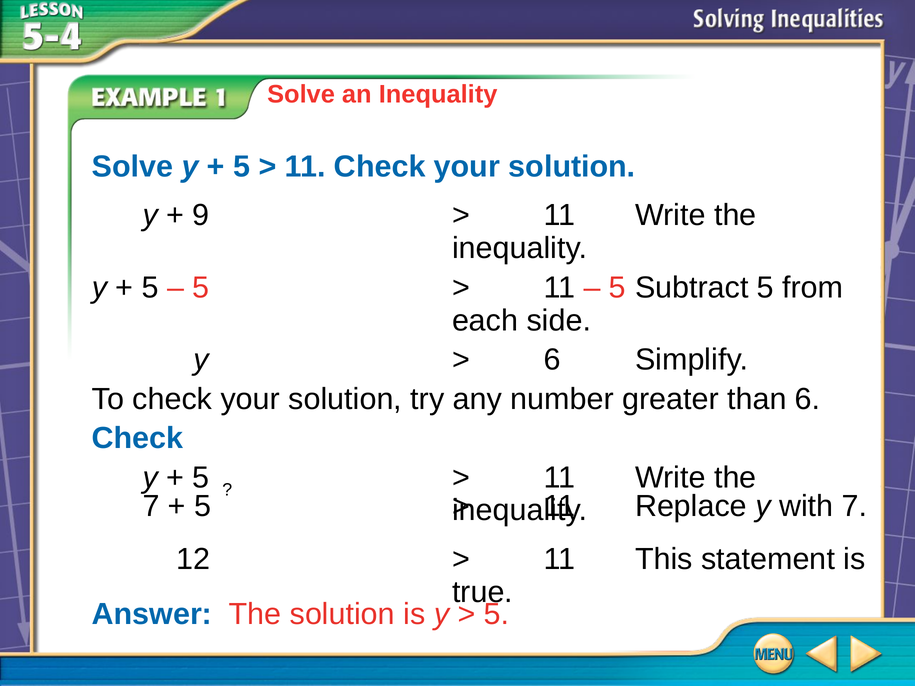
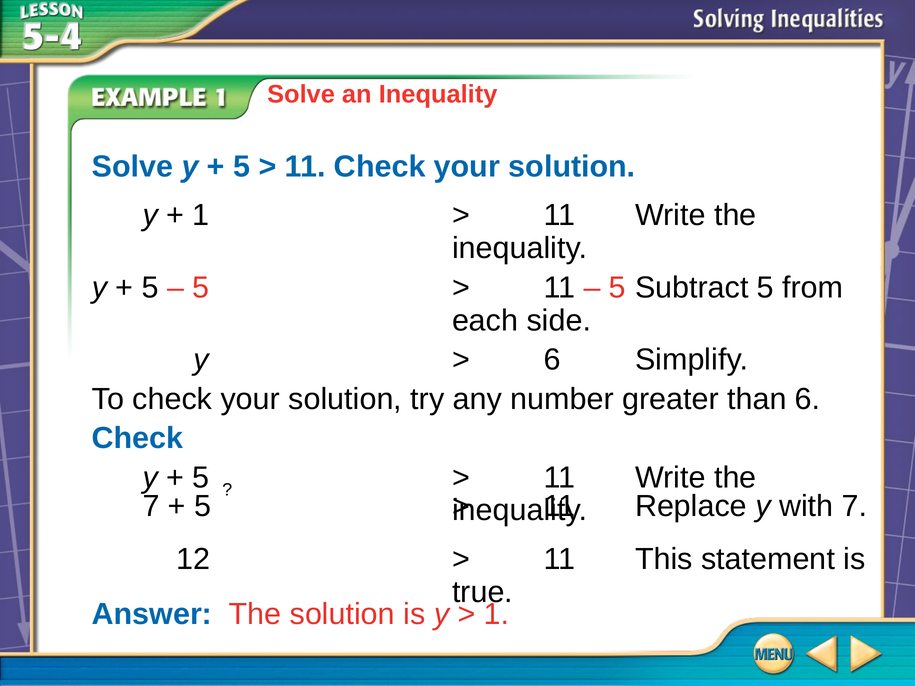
9 at (201, 215): 9 -> 1
5 at (497, 615): 5 -> 1
